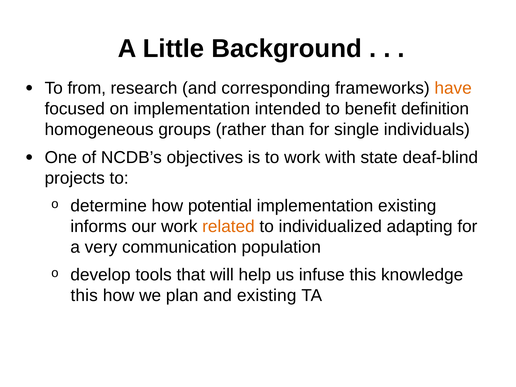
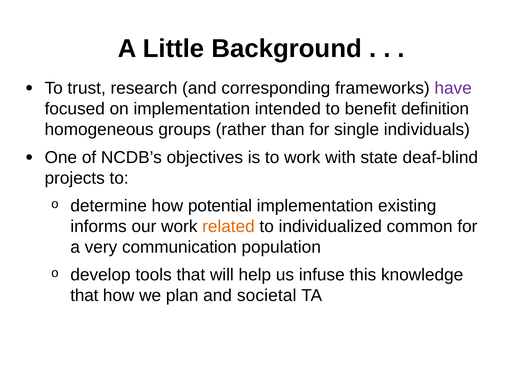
from: from -> trust
have colour: orange -> purple
adapting: adapting -> common
this at (84, 296): this -> that
and existing: existing -> societal
